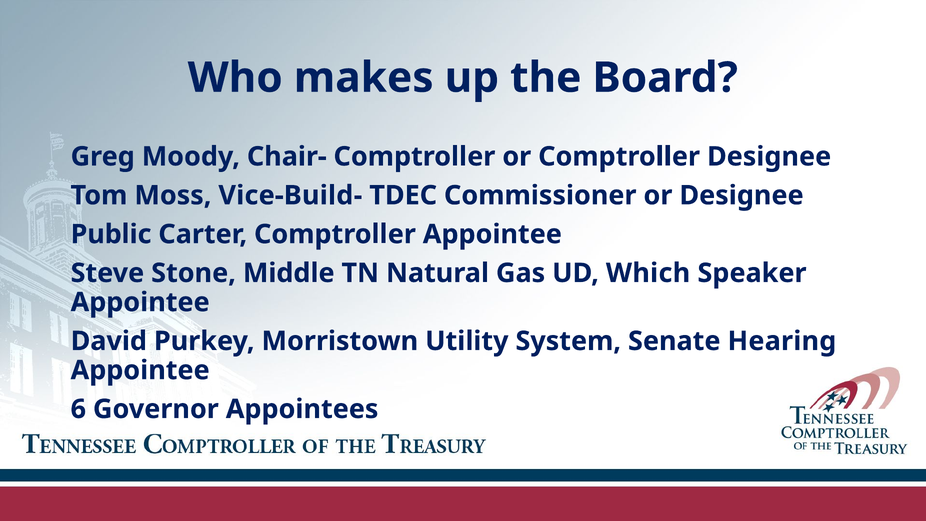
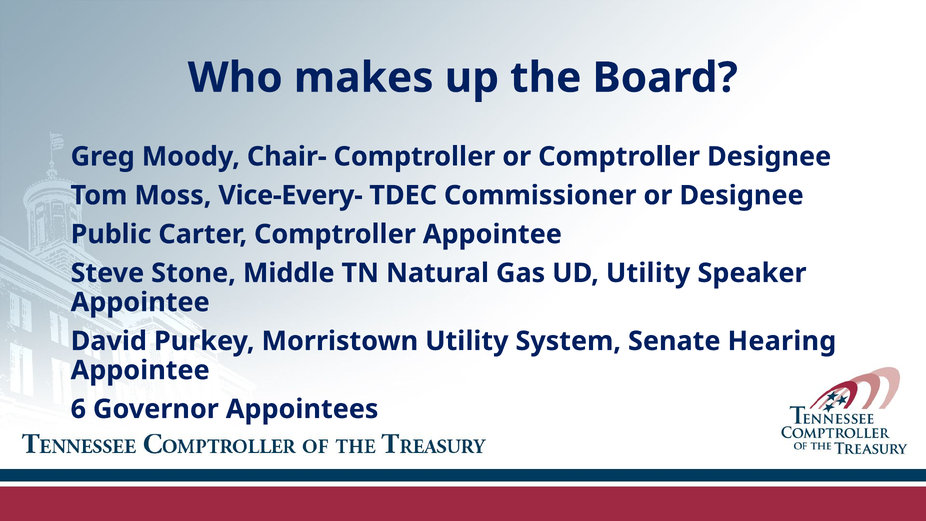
Vice-Build-: Vice-Build- -> Vice-Every-
UD Which: Which -> Utility
